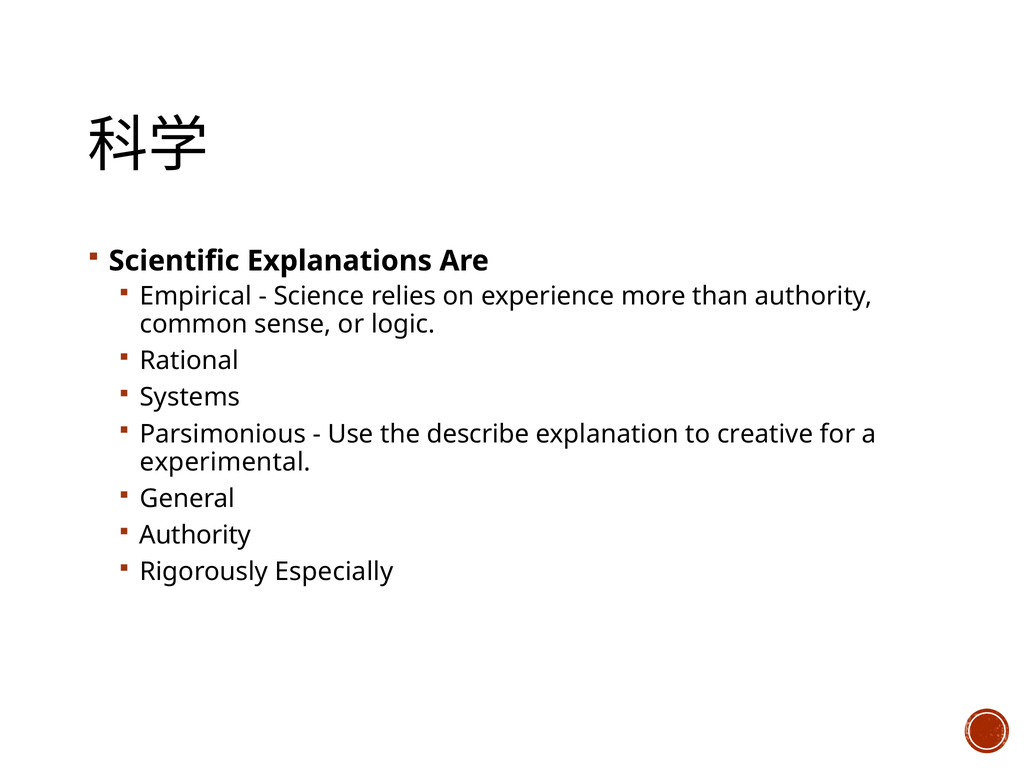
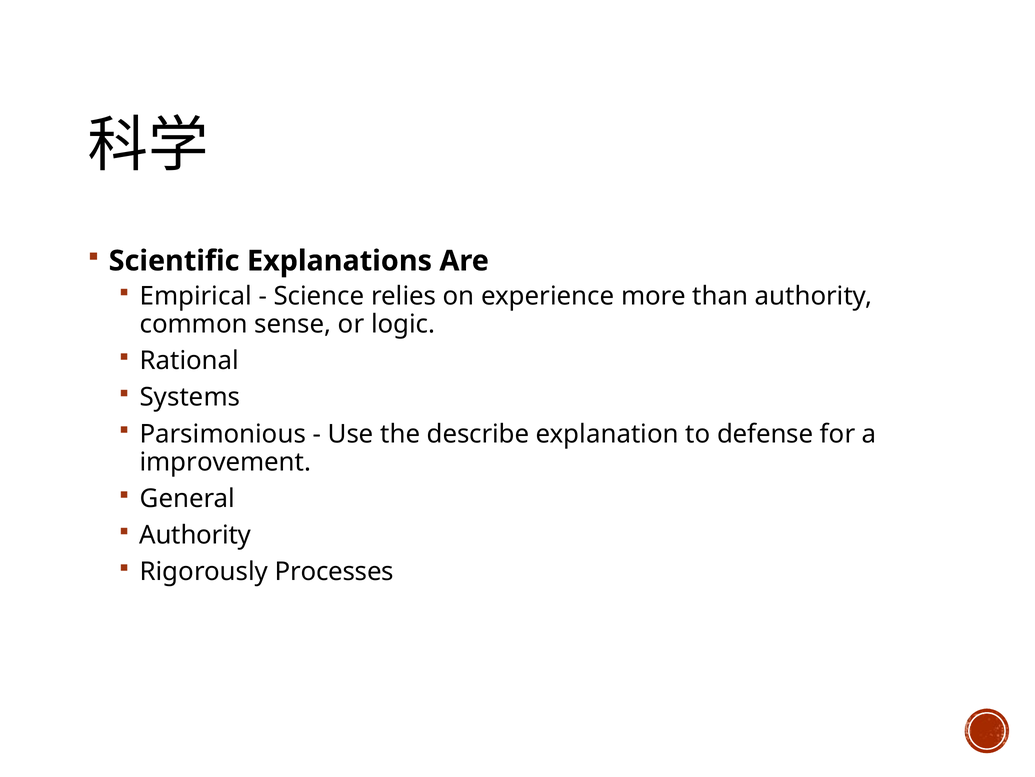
creative: creative -> defense
experimental: experimental -> improvement
Especially: Especially -> Processes
